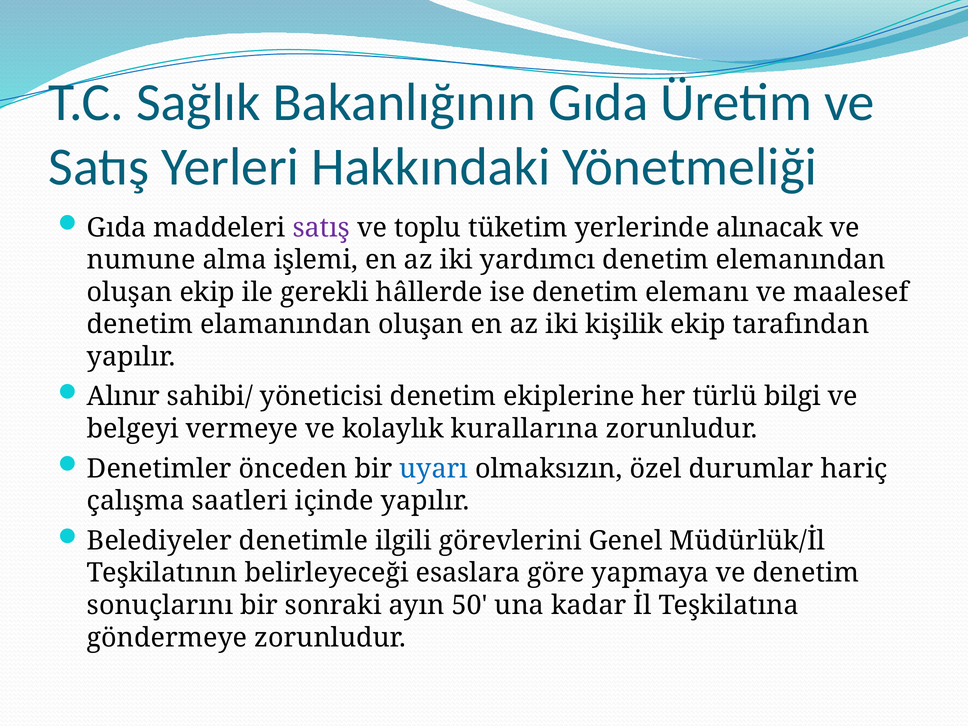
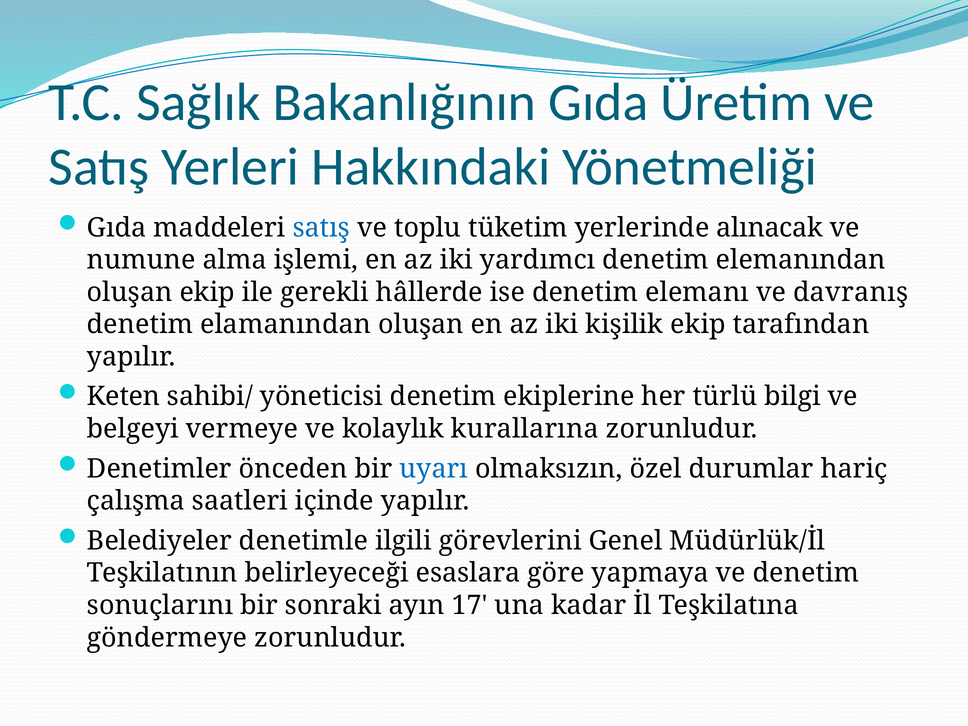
satış at (321, 228) colour: purple -> blue
maalesef: maalesef -> davranış
Alınır: Alınır -> Keten
50: 50 -> 17
